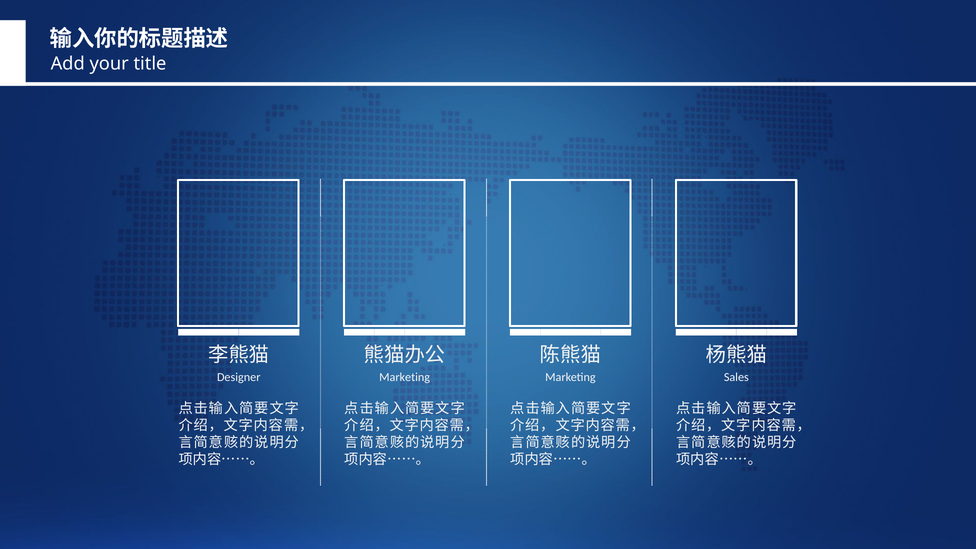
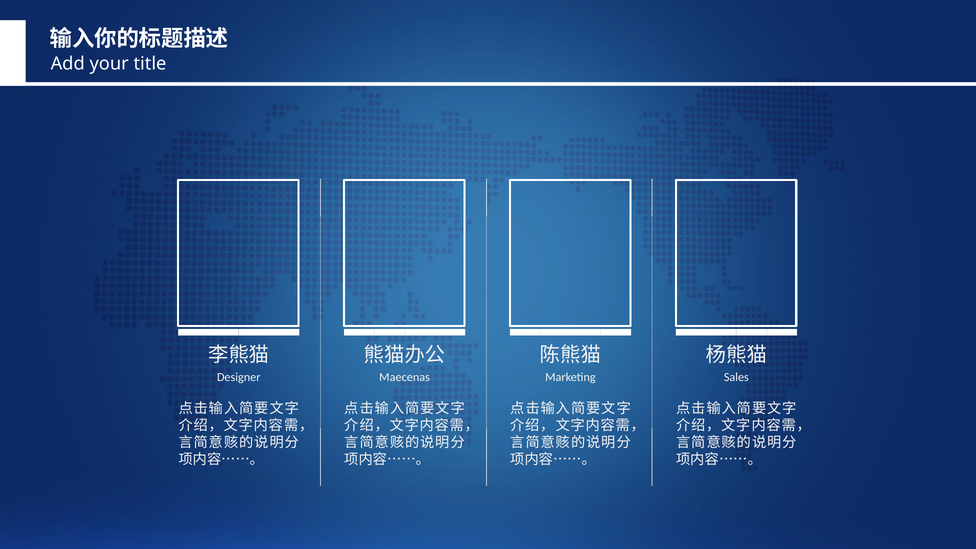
Marketing at (405, 377): Marketing -> Maecenas
